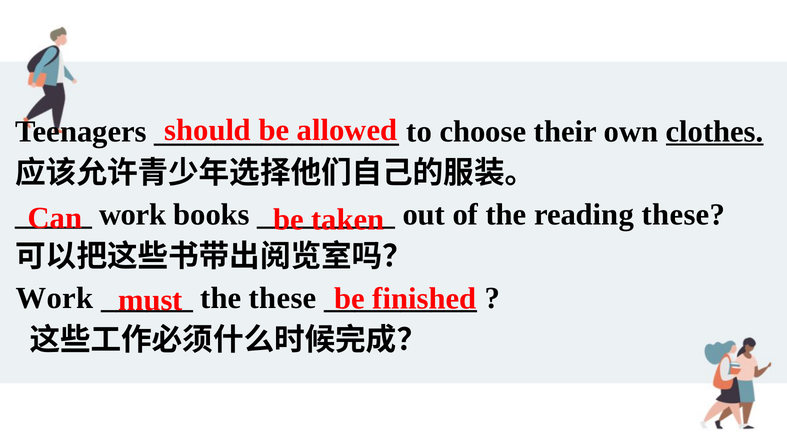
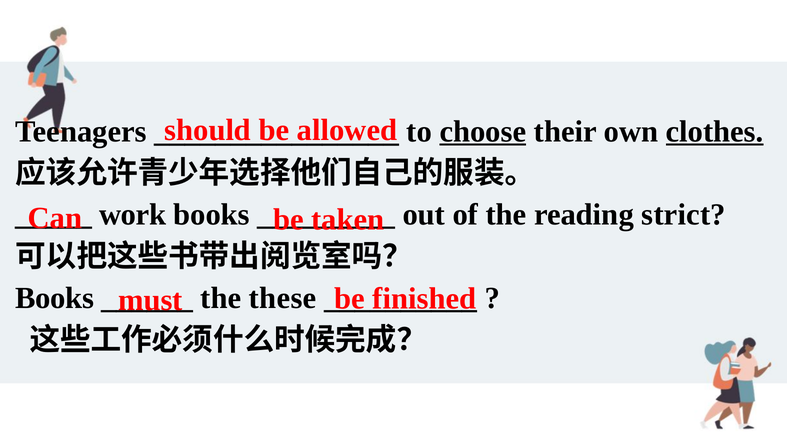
choose underline: none -> present
reading these: these -> strict
Work at (54, 298): Work -> Books
